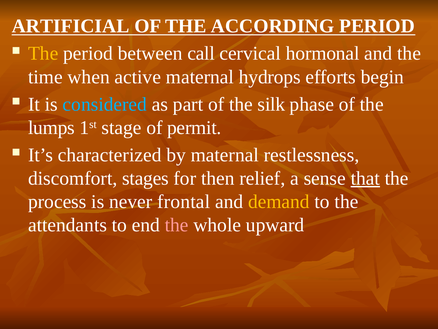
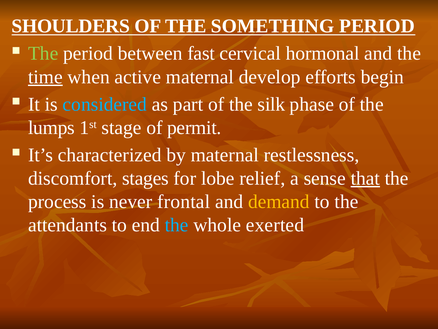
ARTIFICIAL: ARTIFICIAL -> SHOULDERS
ACCORDING: ACCORDING -> SOMETHING
The at (43, 53) colour: yellow -> light green
call: call -> fast
time underline: none -> present
hydrops: hydrops -> develop
then: then -> lobe
the at (177, 225) colour: pink -> light blue
upward: upward -> exerted
